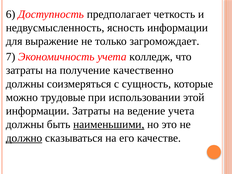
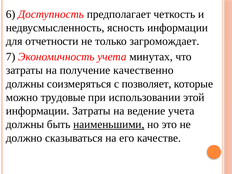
выражение: выражение -> отчетности
колледж: колледж -> минутах
сущность: сущность -> позволяет
должно underline: present -> none
